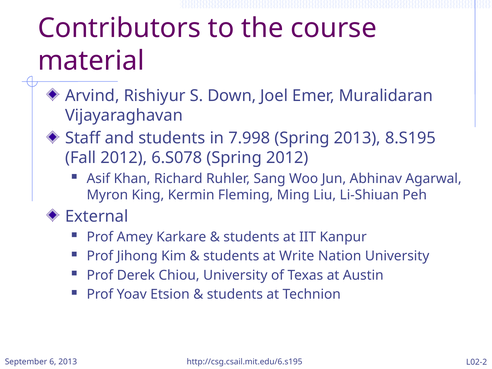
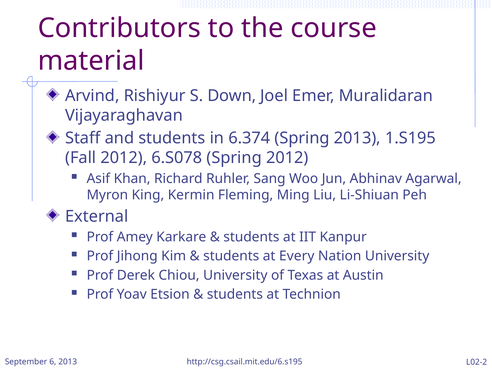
7.998: 7.998 -> 6.374
8.S195: 8.S195 -> 1.S195
Write: Write -> Every
